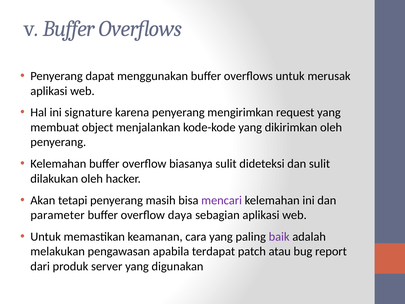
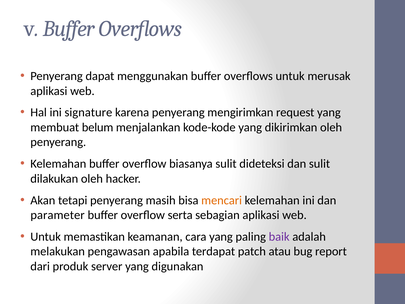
object: object -> belum
mencari colour: purple -> orange
daya: daya -> serta
